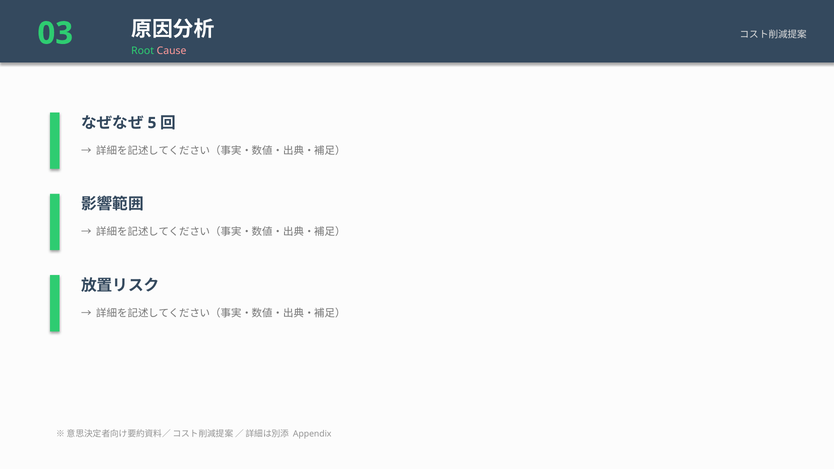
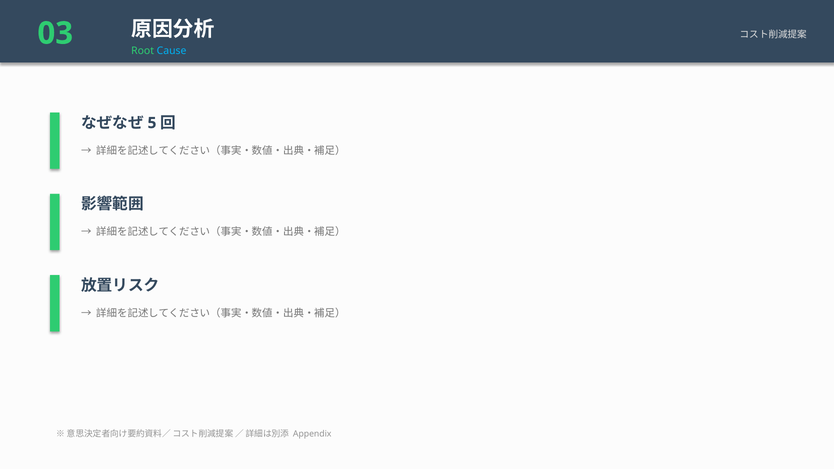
Cause colour: pink -> light blue
